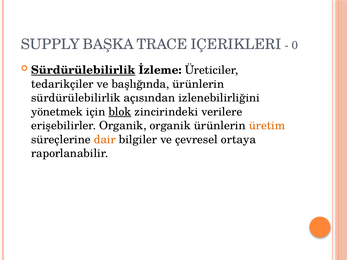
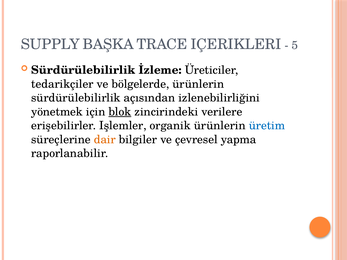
0: 0 -> 5
Sürdürülebilirlik at (83, 70) underline: present -> none
başlığında: başlığında -> bölgelerde
erişebilirler Organik: Organik -> Işlemler
üretim colour: orange -> blue
ortaya: ortaya -> yapma
